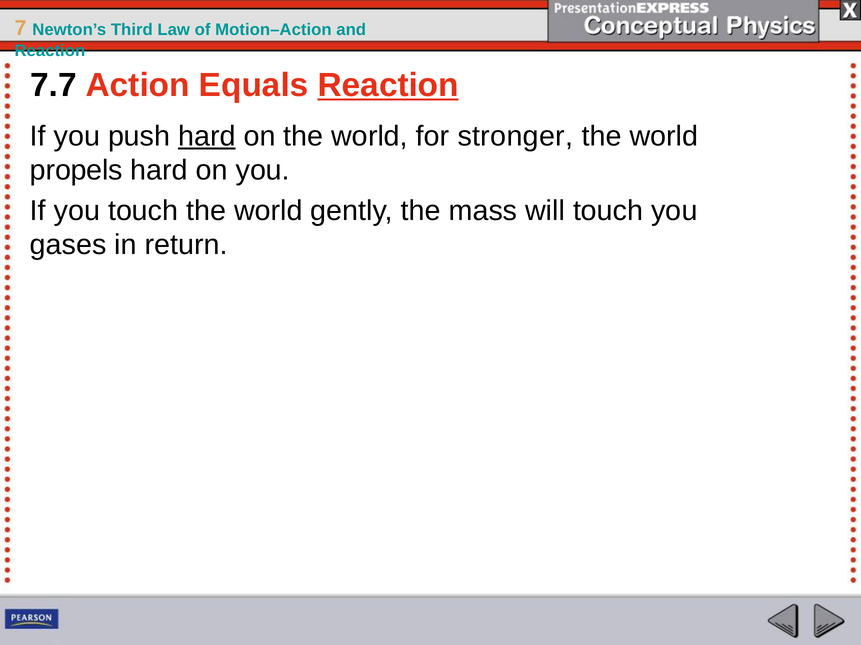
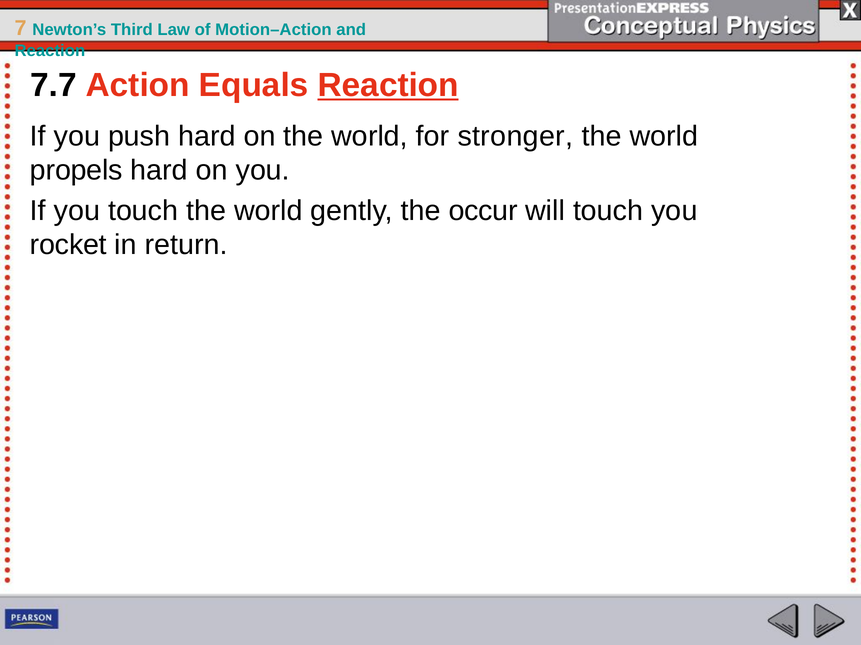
hard at (207, 136) underline: present -> none
mass: mass -> occur
gases: gases -> rocket
